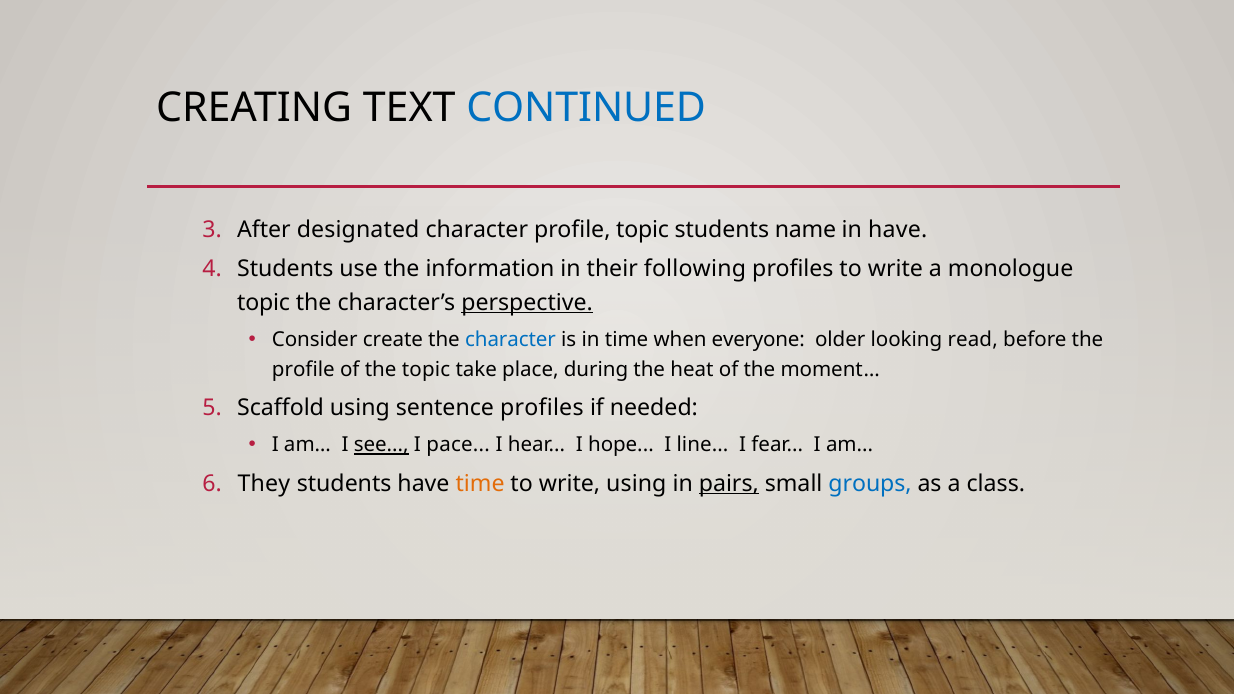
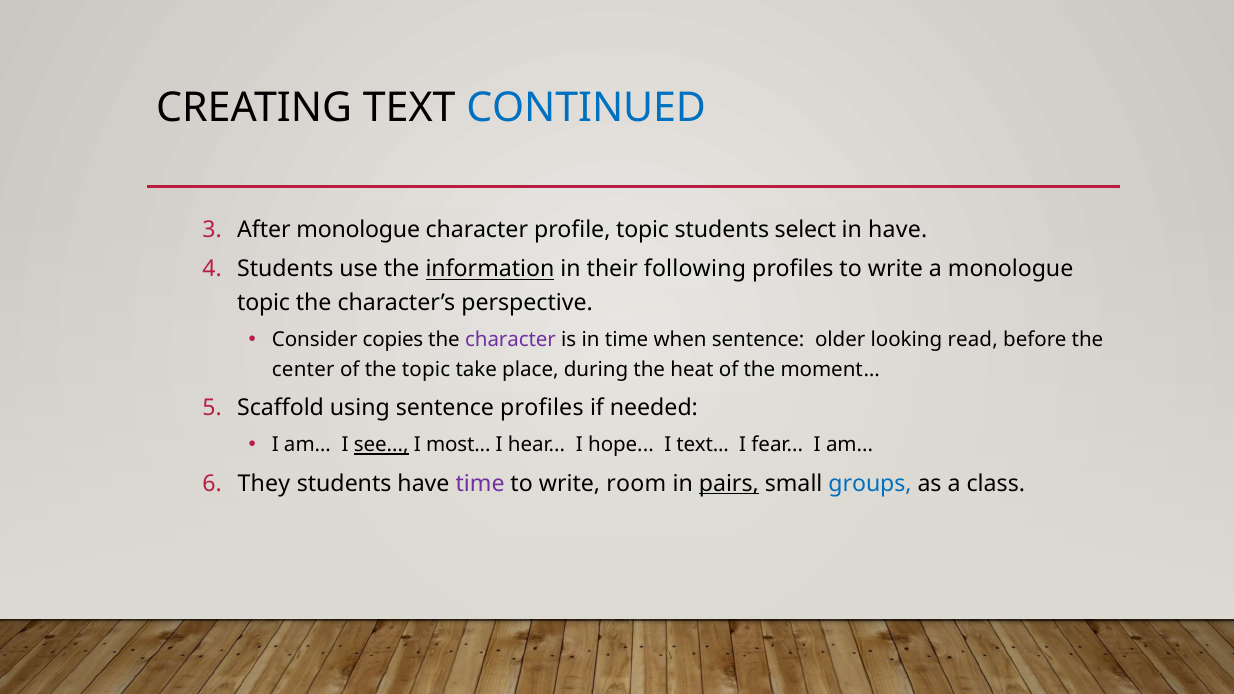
After designated: designated -> monologue
name: name -> select
information underline: none -> present
perspective underline: present -> none
create: create -> copies
character at (511, 340) colour: blue -> purple
when everyone: everyone -> sentence
profile at (303, 370): profile -> center
pace: pace -> most
I line: line -> text
time at (480, 484) colour: orange -> purple
write using: using -> room
